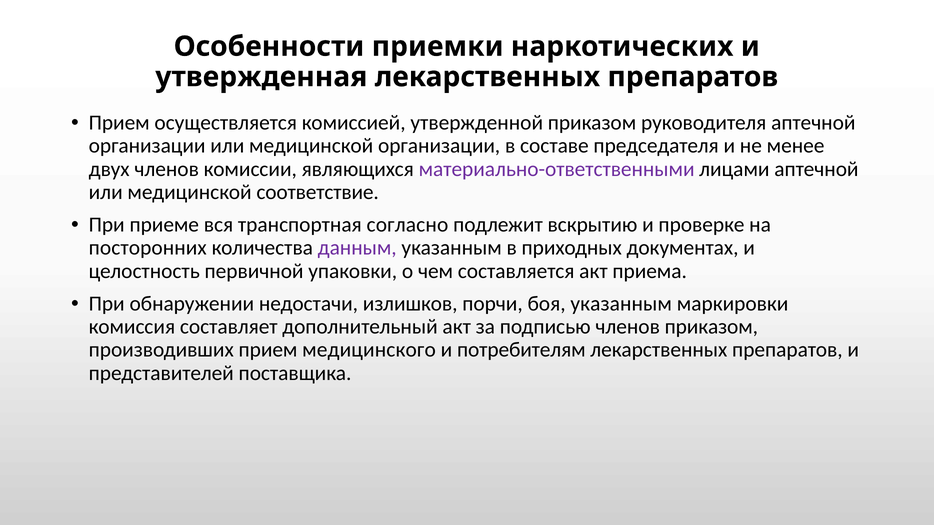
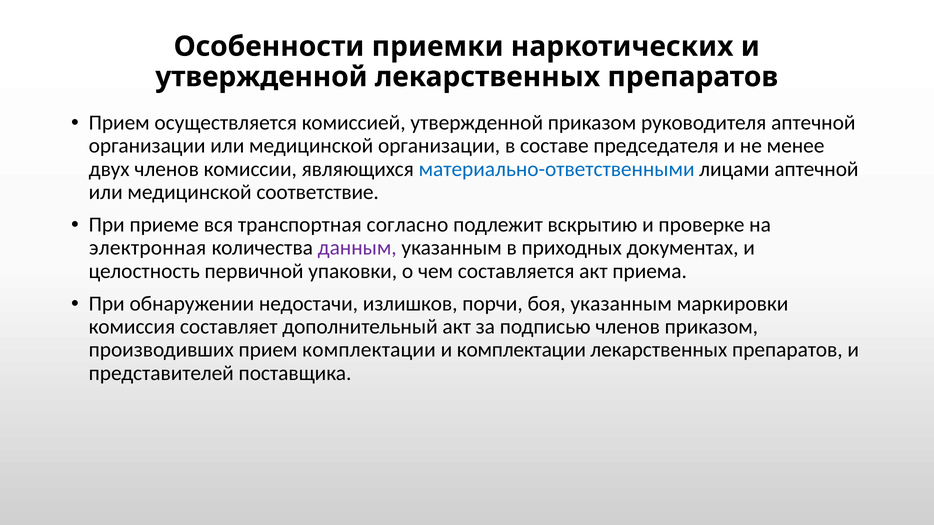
утвержденная at (261, 77): утвержденная -> утвержденной
материально-ответственными colour: purple -> blue
посторонних: посторонних -> электронная
прием медицинского: медицинского -> комплектации
и потребителям: потребителям -> комплектации
